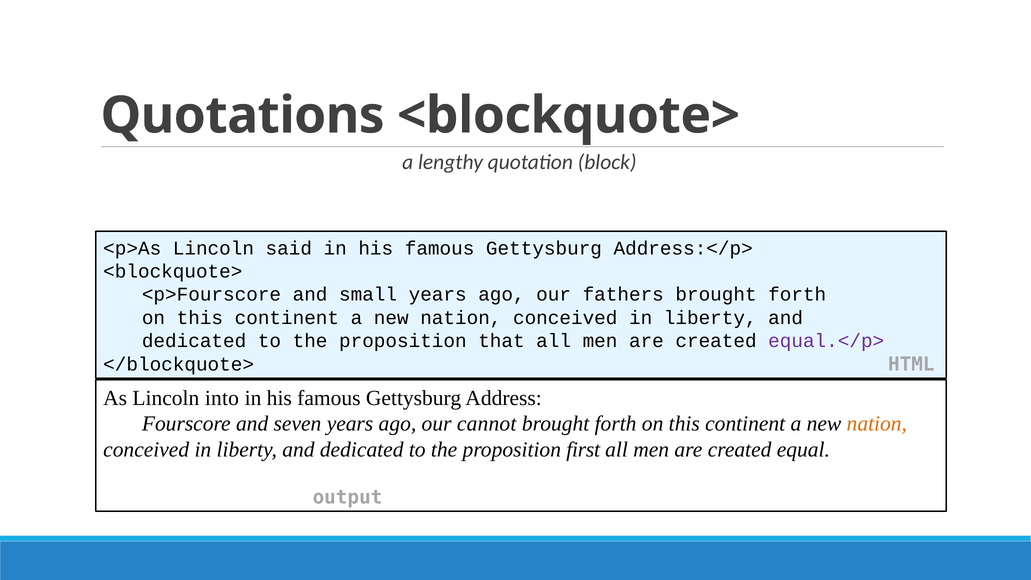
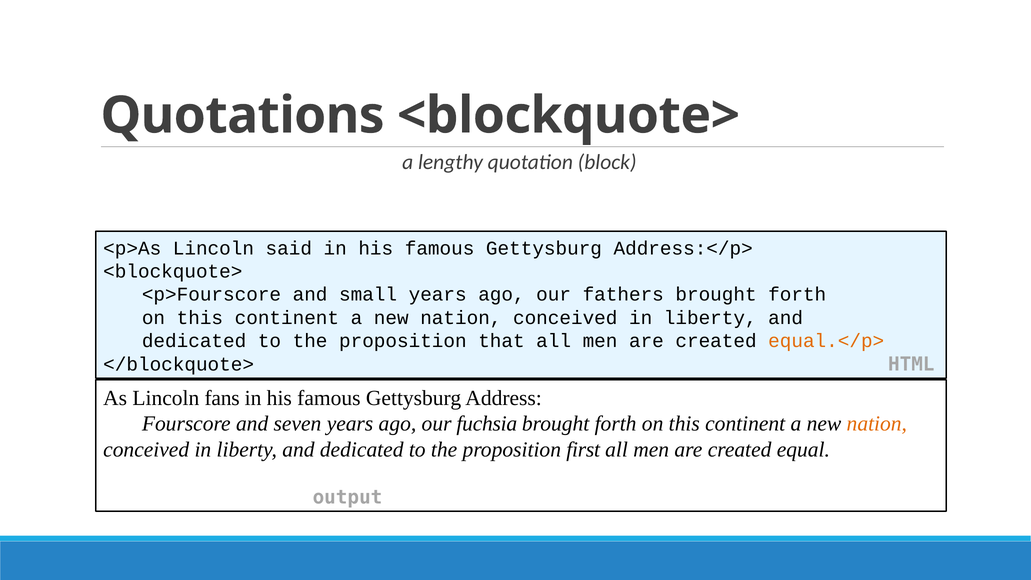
equal.</p> colour: purple -> orange
into: into -> fans
cannot: cannot -> fuchsia
